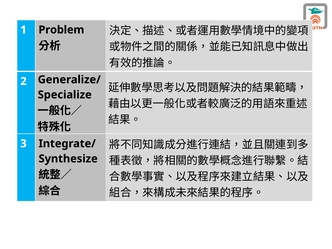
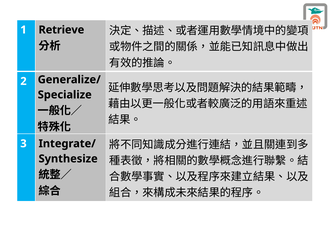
Problem: Problem -> Retrieve
